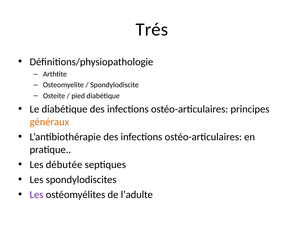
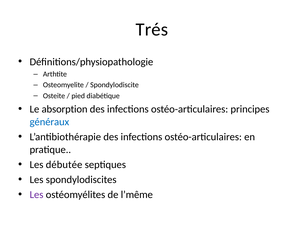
Le diabétique: diabétique -> absorption
généraux colour: orange -> blue
l’adulte: l’adulte -> l’même
